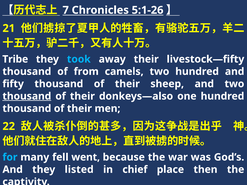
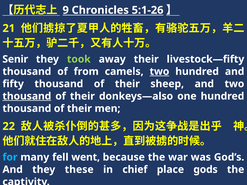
7: 7 -> 9
Tribe: Tribe -> Senir
took colour: light blue -> light green
two at (159, 72) underline: none -> present
listed: listed -> these
then: then -> gods
